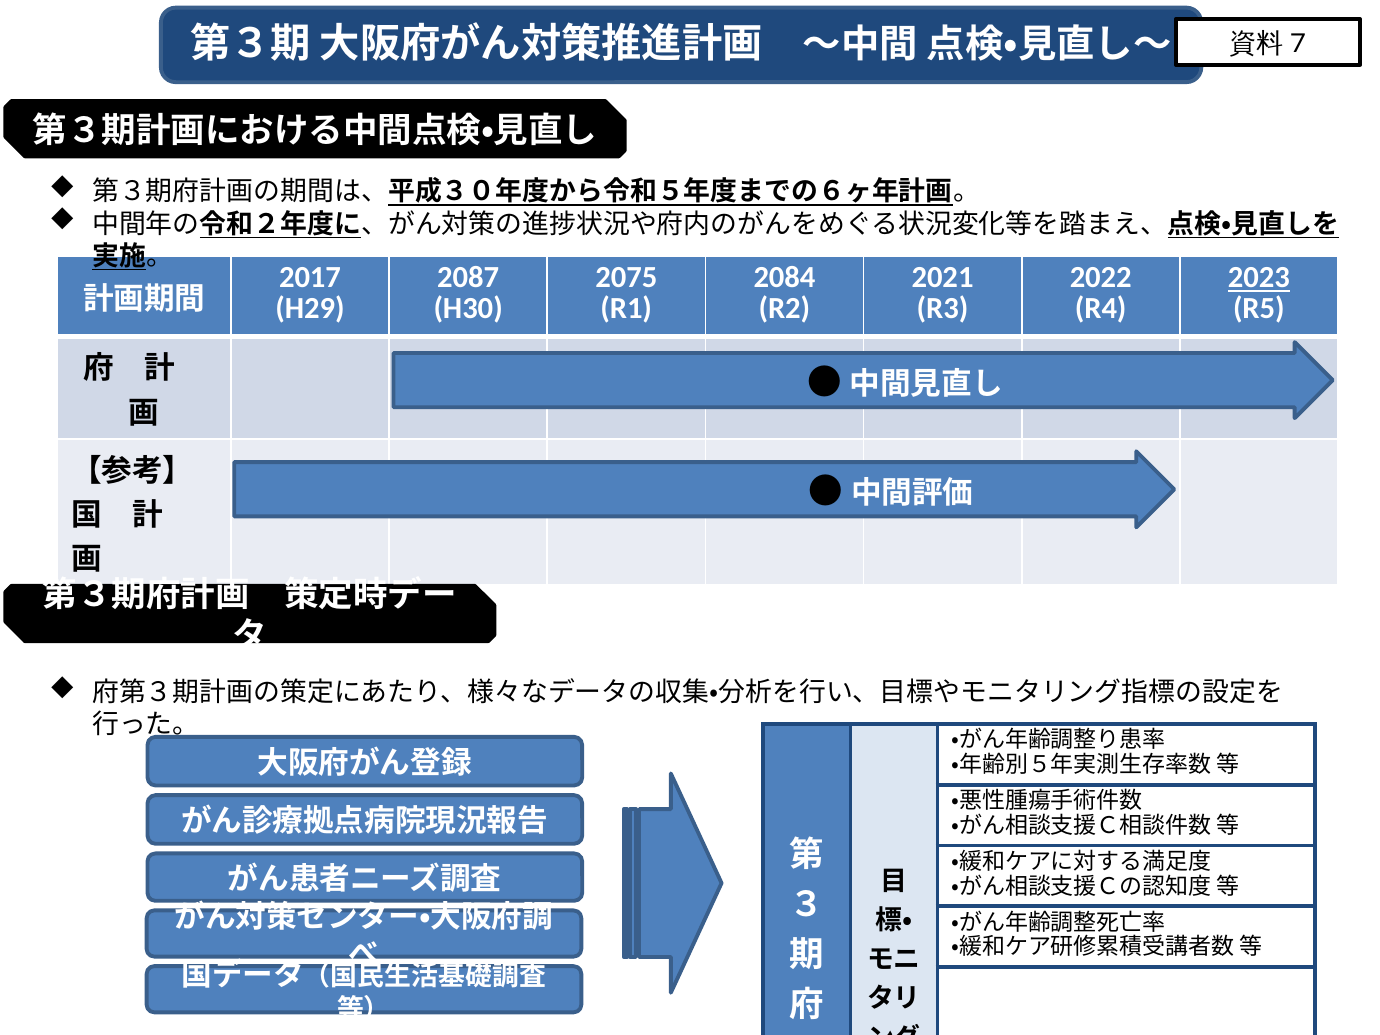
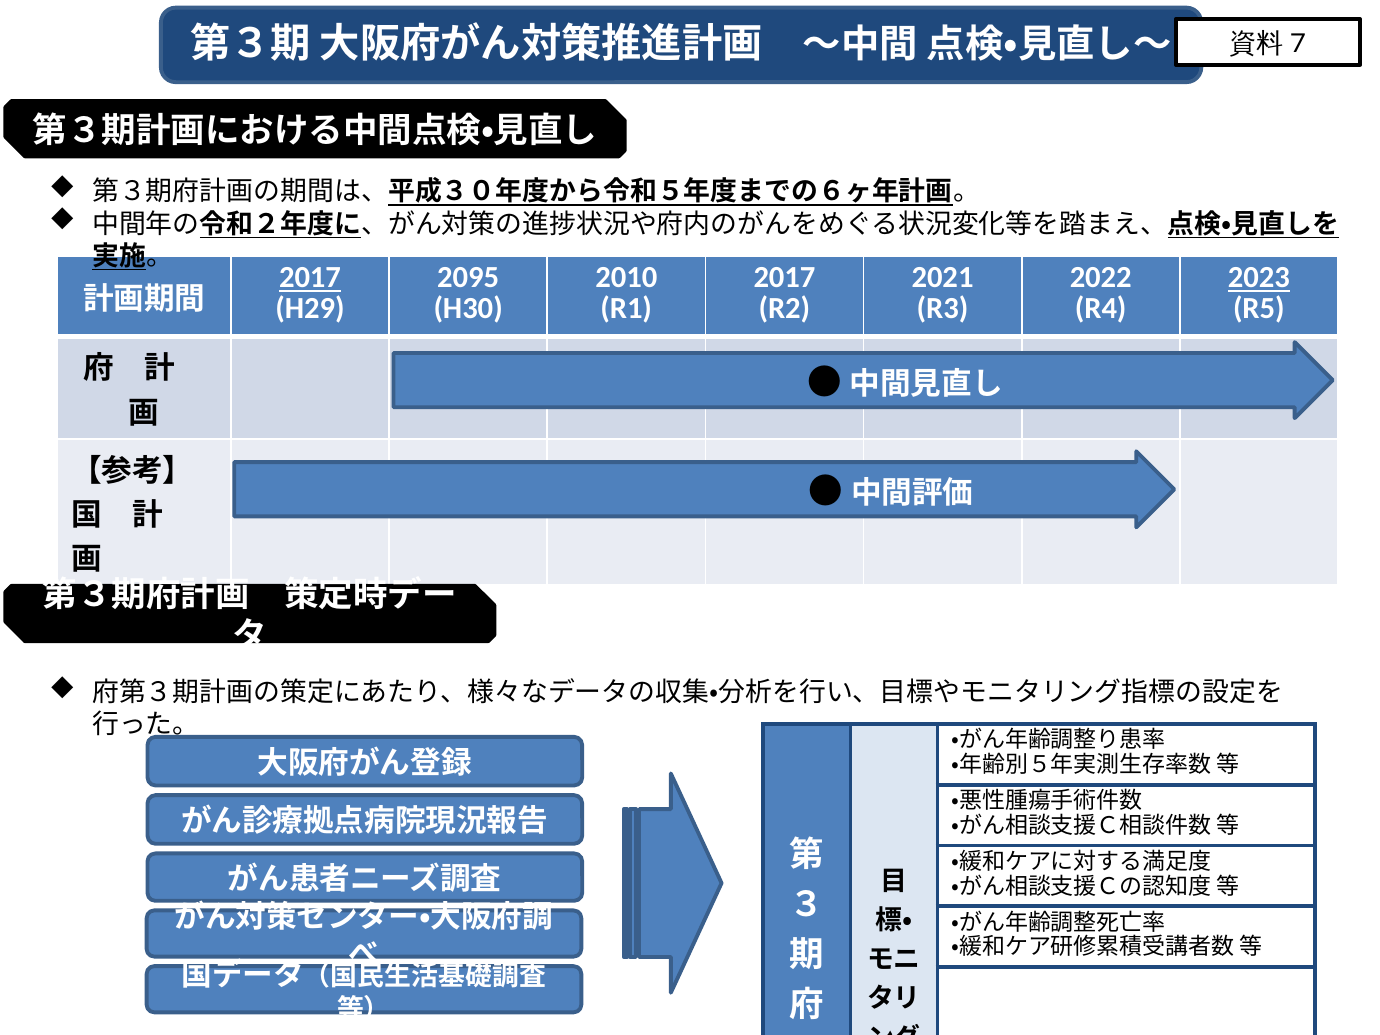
2017 at (310, 278) underline: none -> present
2087: 2087 -> 2095
2075: 2075 -> 2010
2084 at (784, 278): 2084 -> 2017
